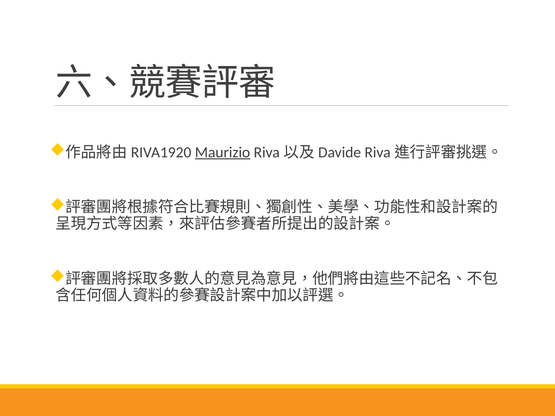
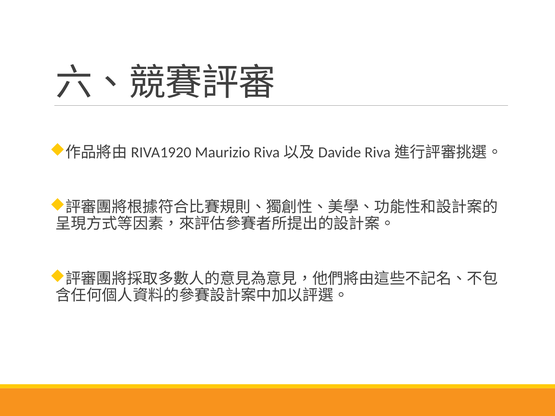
Maurizio underline: present -> none
